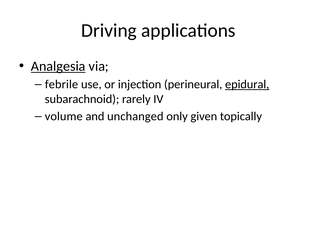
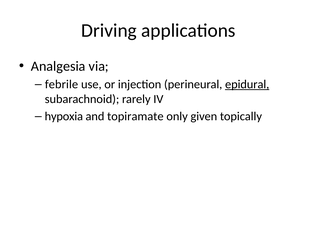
Analgesia underline: present -> none
volume: volume -> hypoxia
unchanged: unchanged -> topiramate
